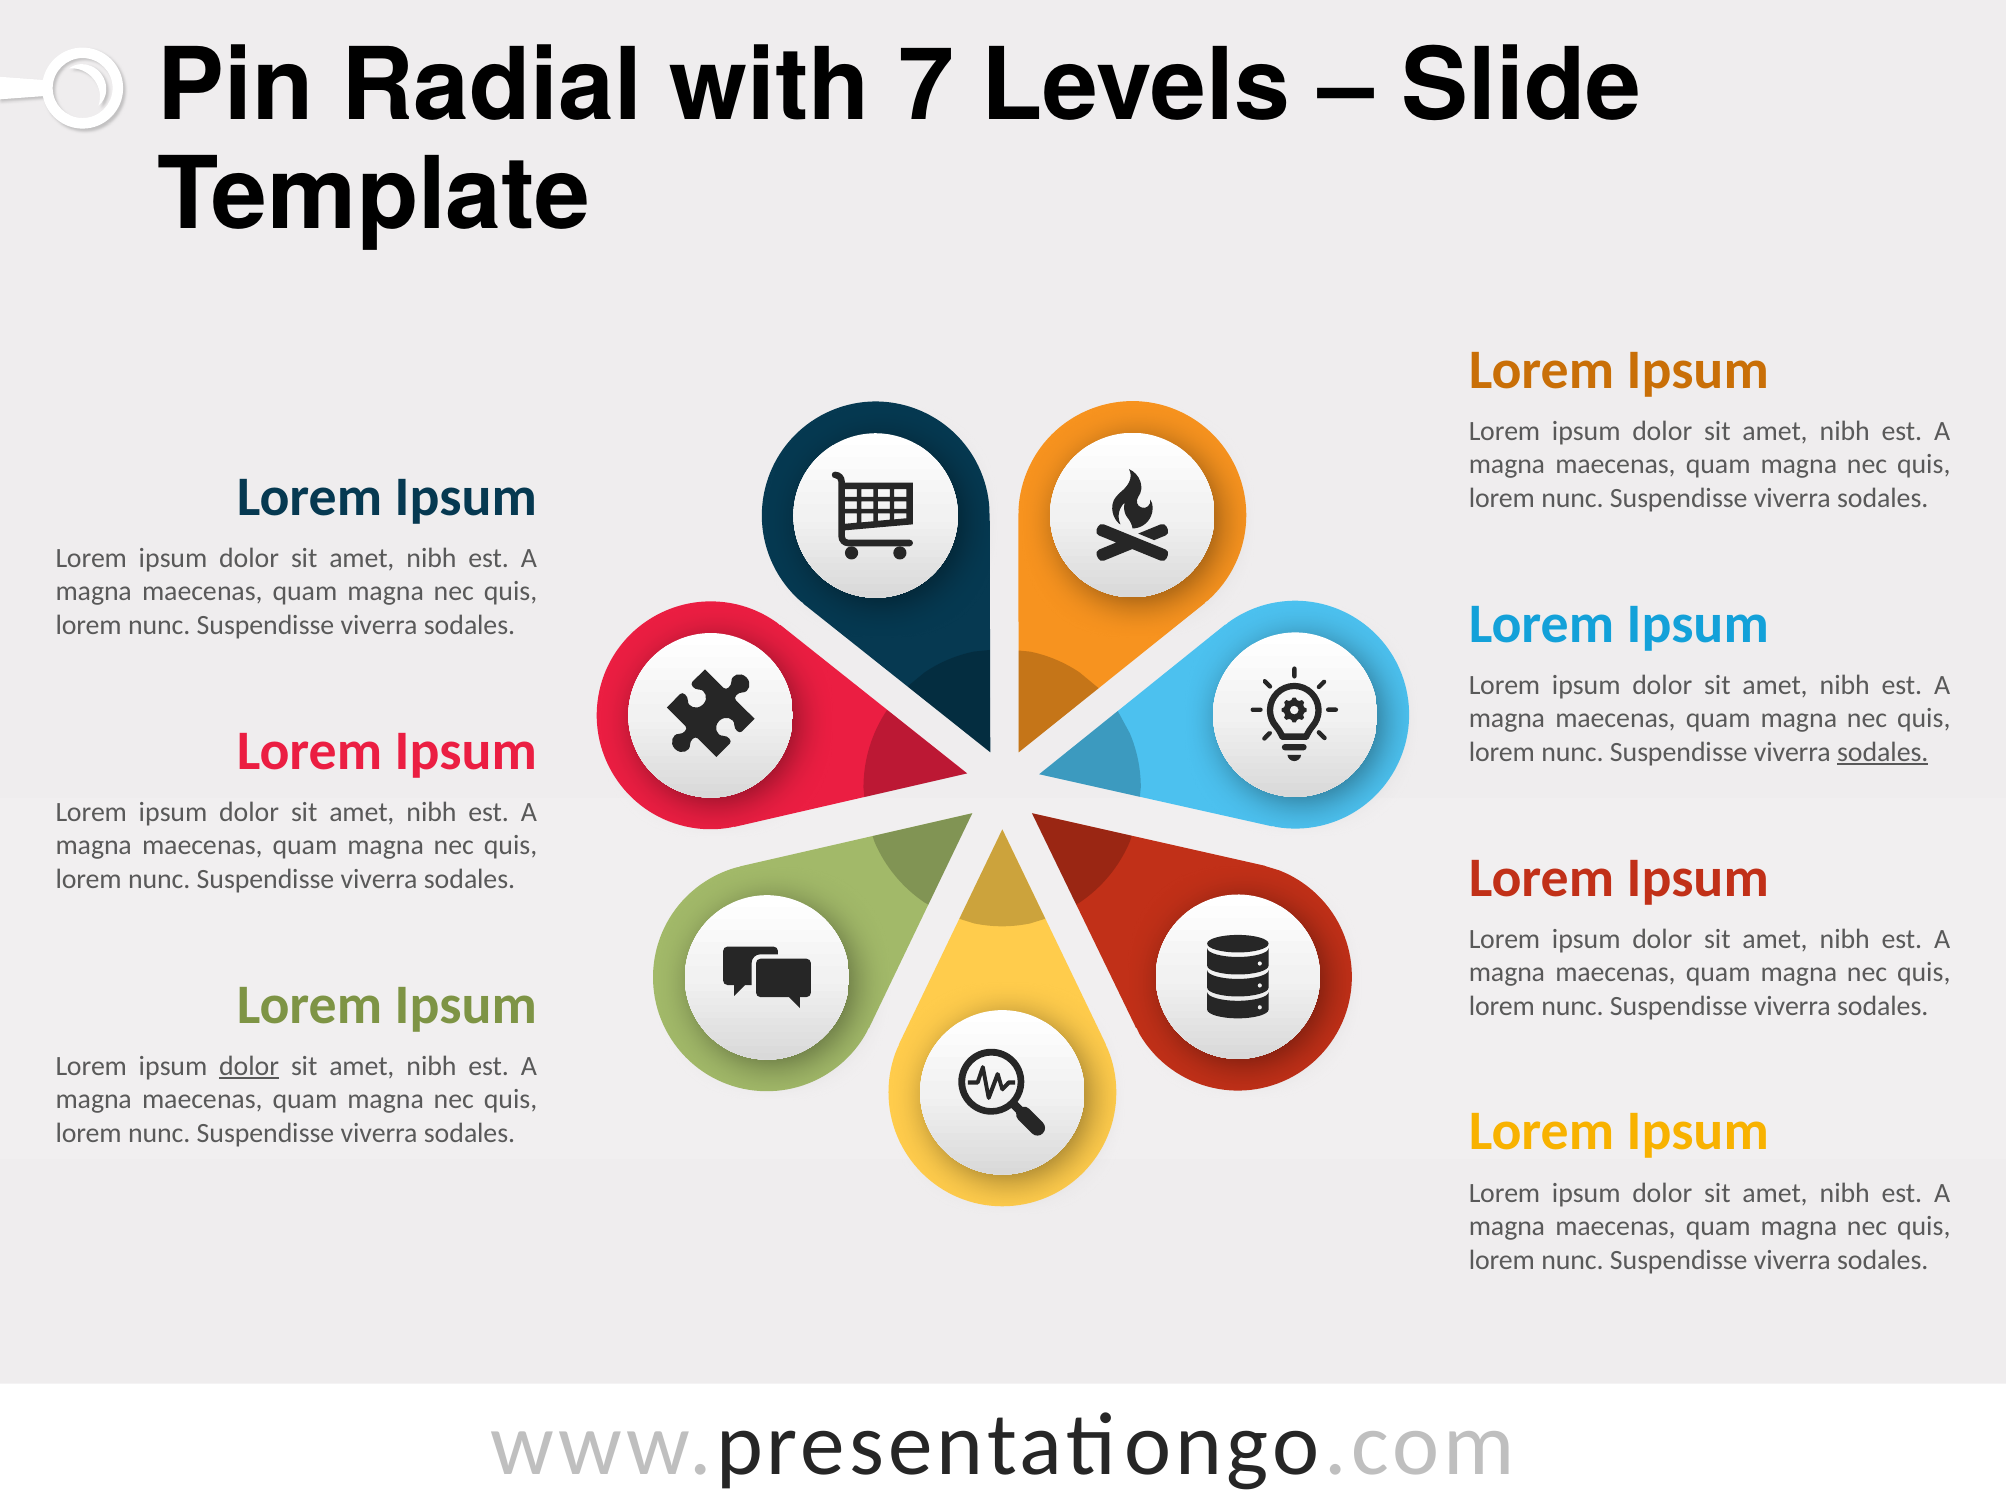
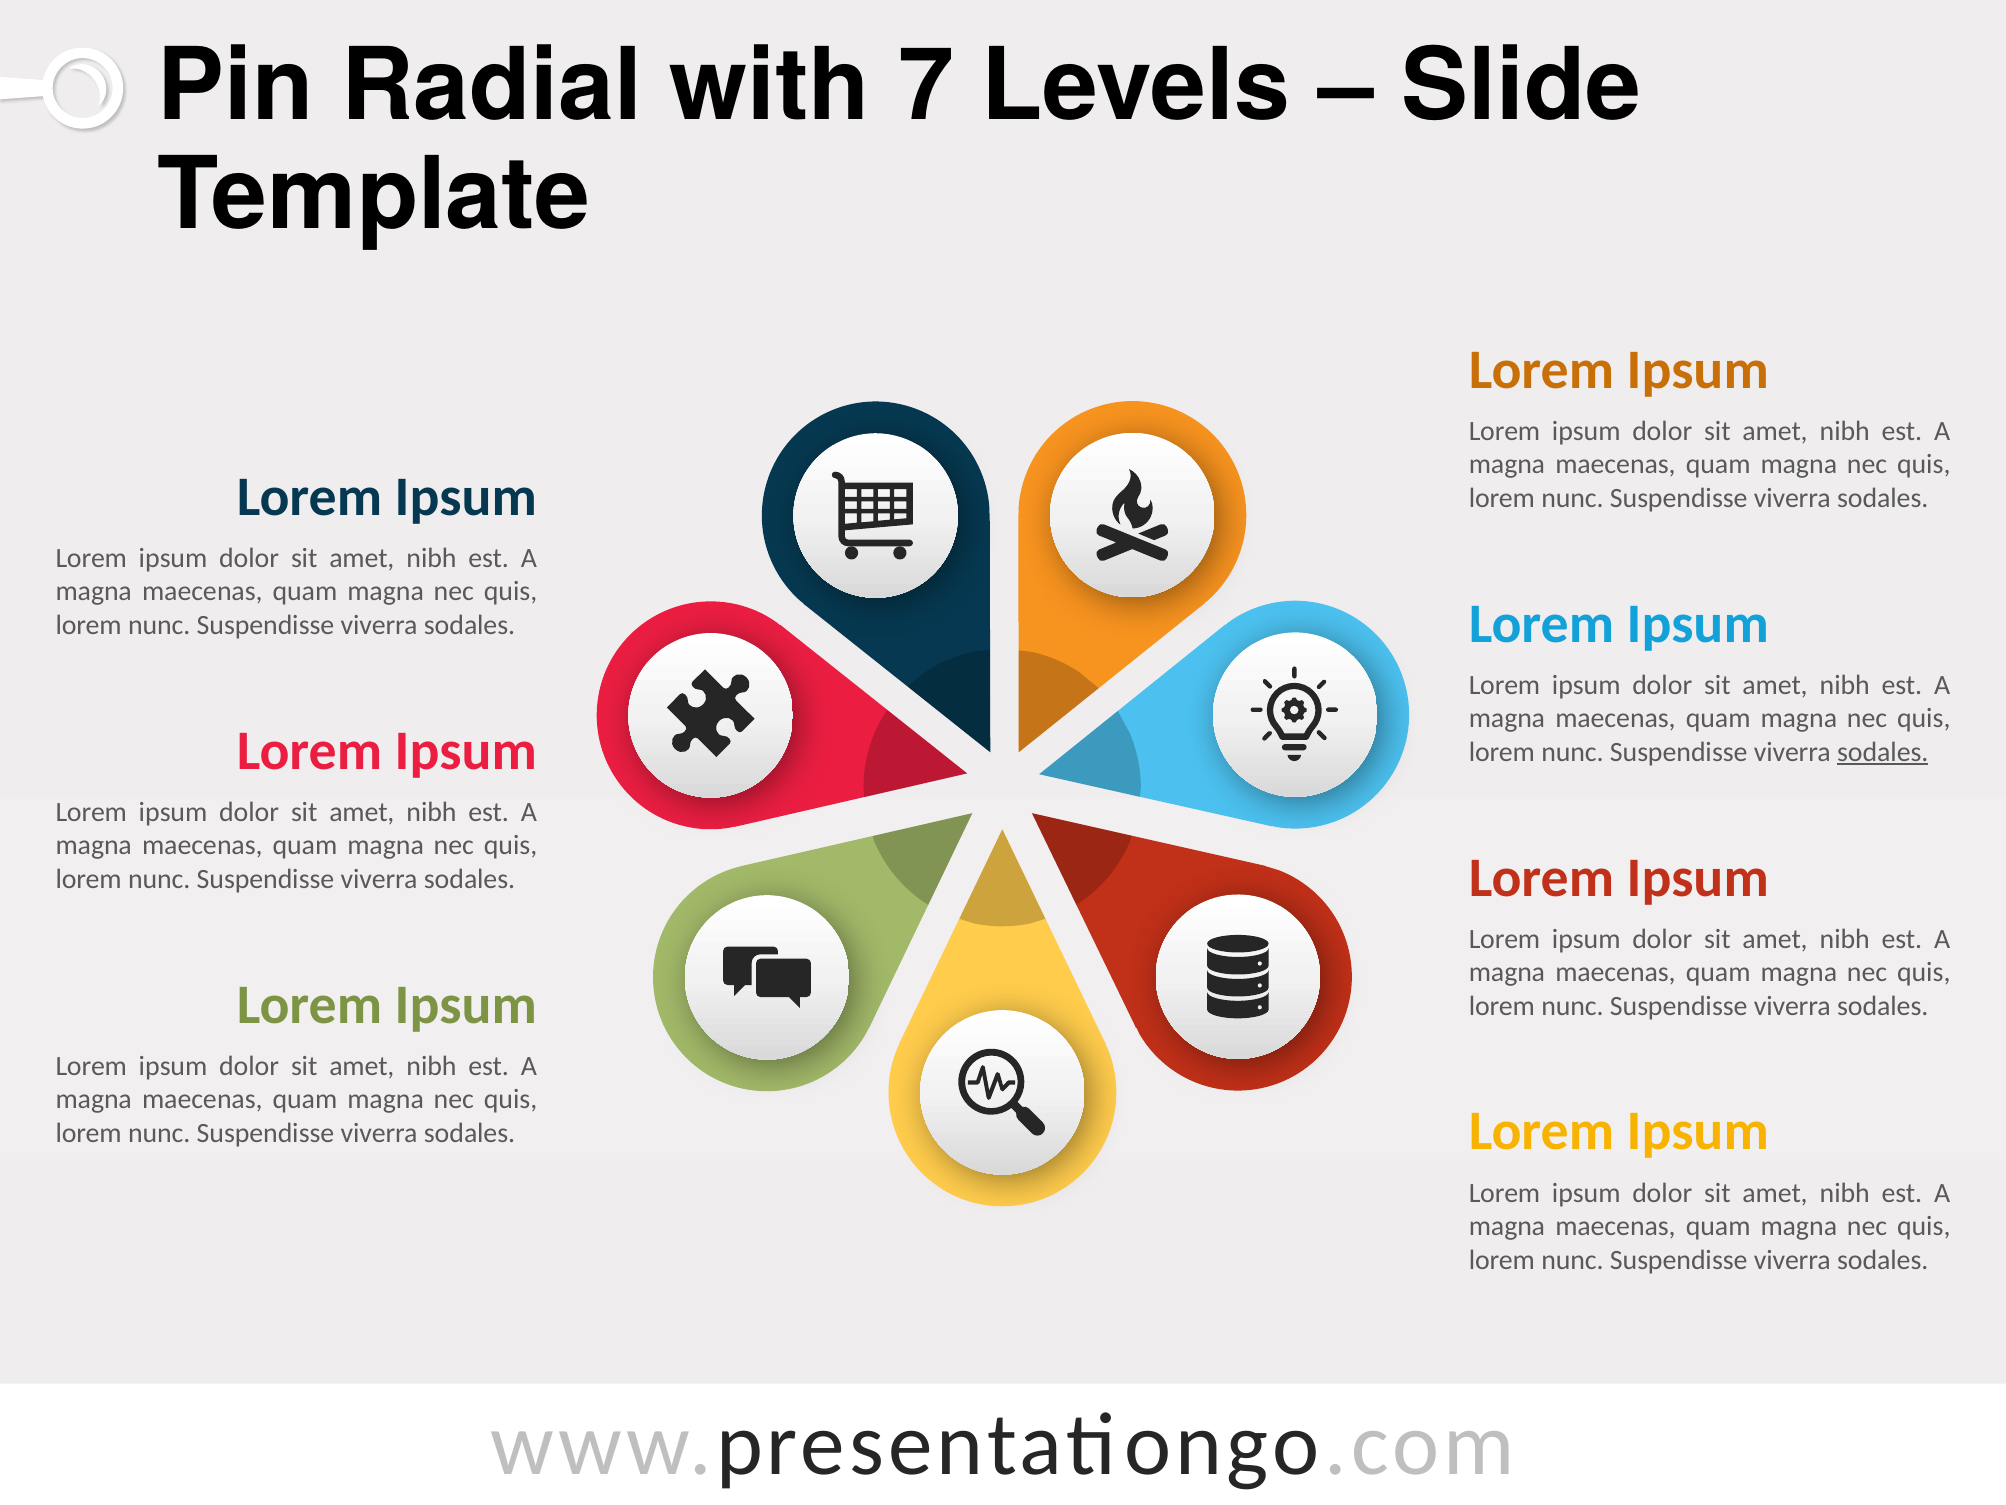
dolor at (249, 1066) underline: present -> none
